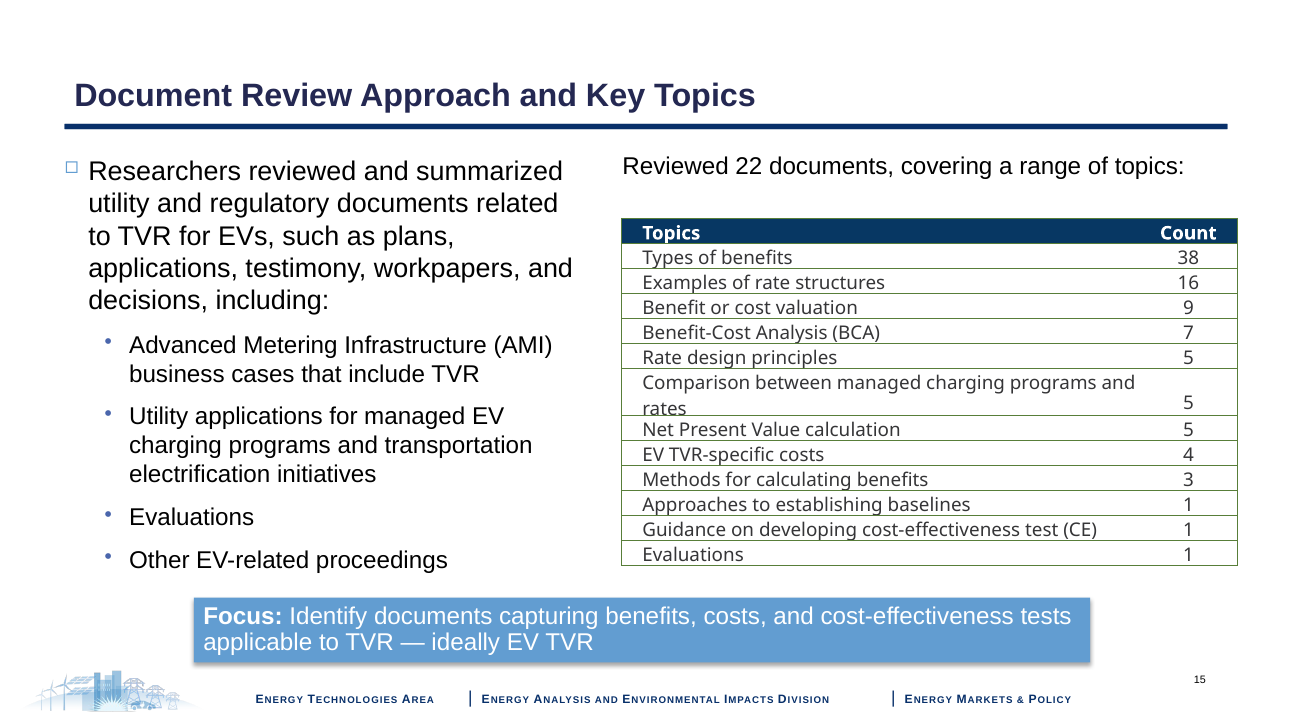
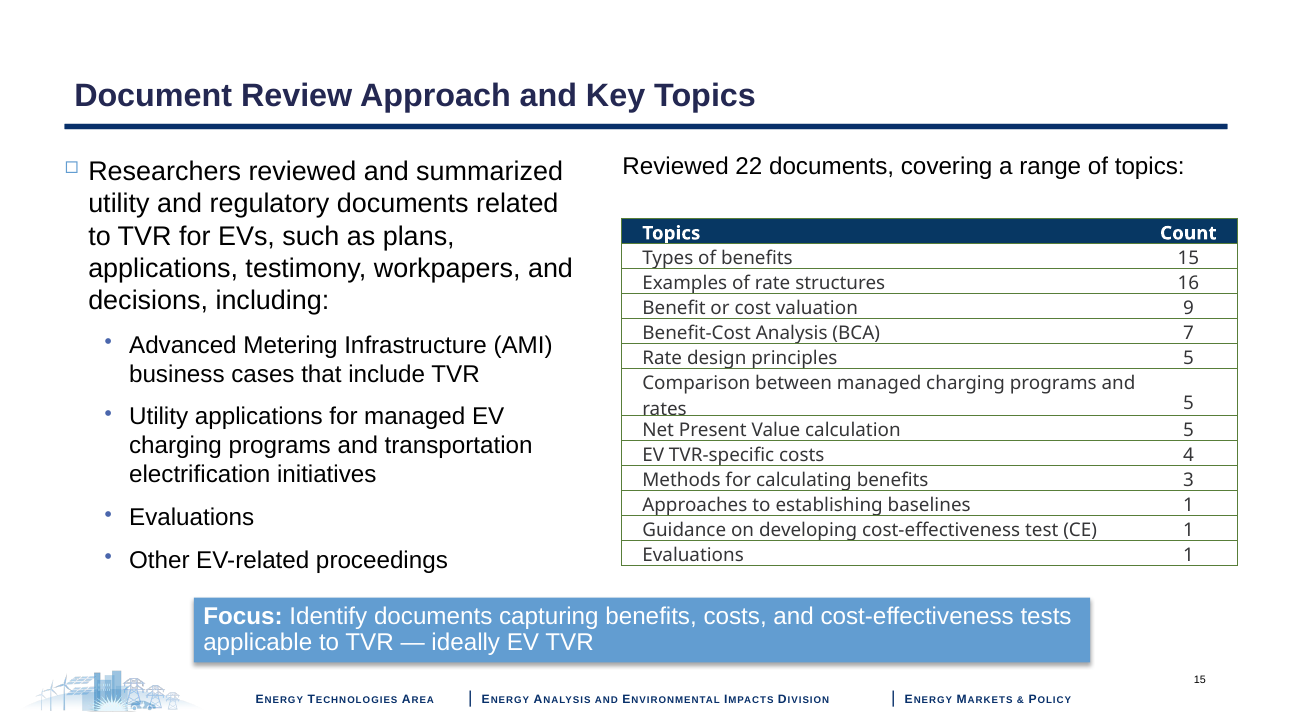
benefits 38: 38 -> 15
